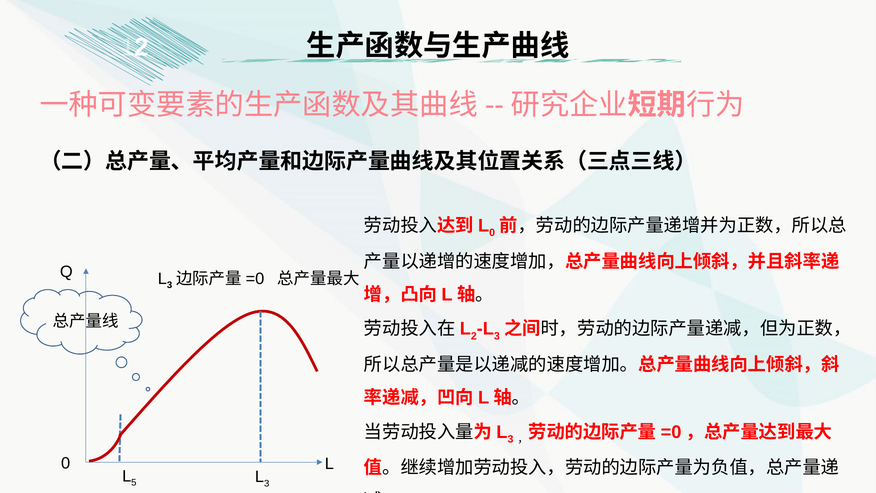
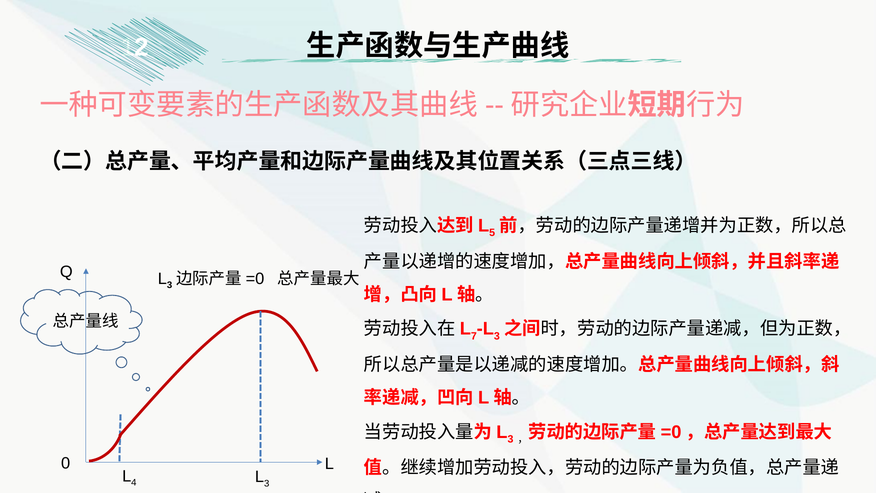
0 at (492, 233): 0 -> 5
2 at (474, 336): 2 -> 7
5: 5 -> 4
